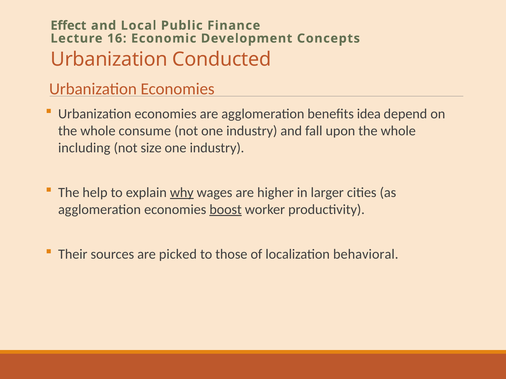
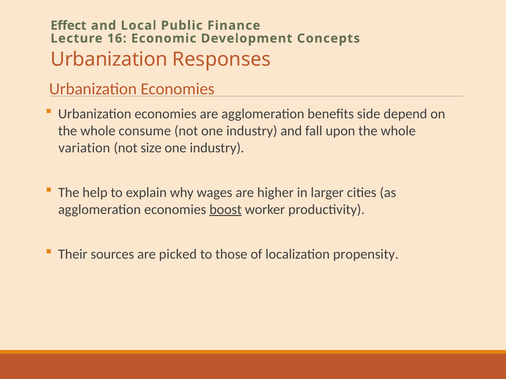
Conducted: Conducted -> Responses
idea: idea -> side
including: including -> variation
why underline: present -> none
behavioral: behavioral -> propensity
